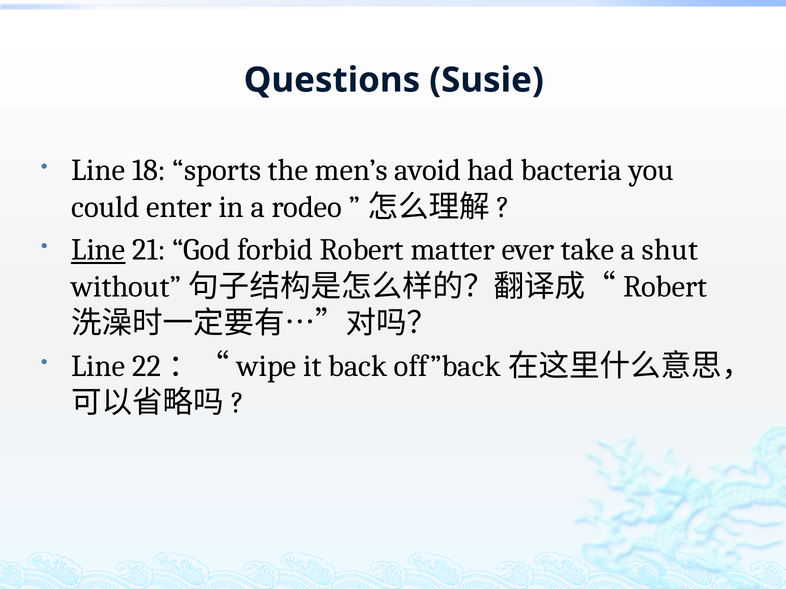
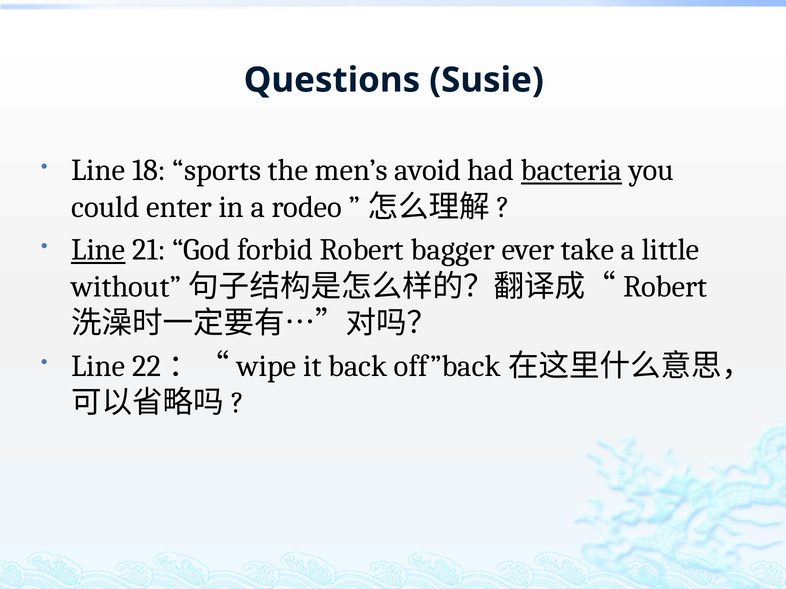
bacteria underline: none -> present
matter: matter -> bagger
shut: shut -> little
